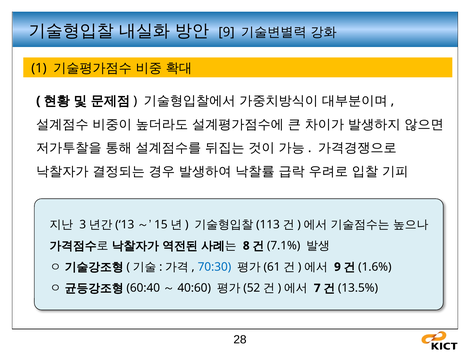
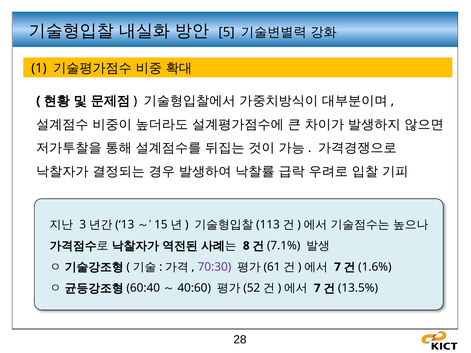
9 at (227, 32): 9 -> 5
70:30 colour: blue -> purple
9 at (337, 267): 9 -> 7
